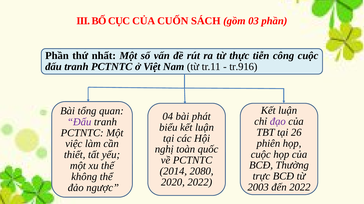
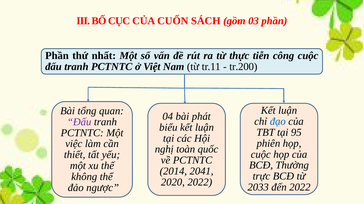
tr.916: tr.916 -> tr.200
đạo colour: purple -> blue
26: 26 -> 95
2080: 2080 -> 2041
2003: 2003 -> 2033
